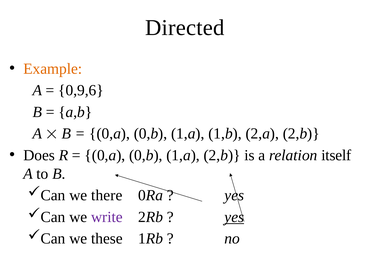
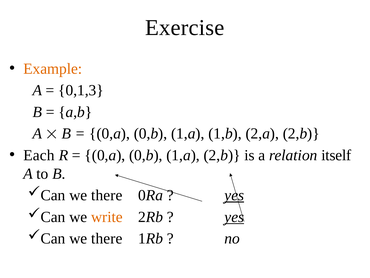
Directed: Directed -> Exercise
0,9,6: 0,9,6 -> 0,1,3
Does: Does -> Each
yes at (234, 195) underline: none -> present
write colour: purple -> orange
these at (107, 238): these -> there
